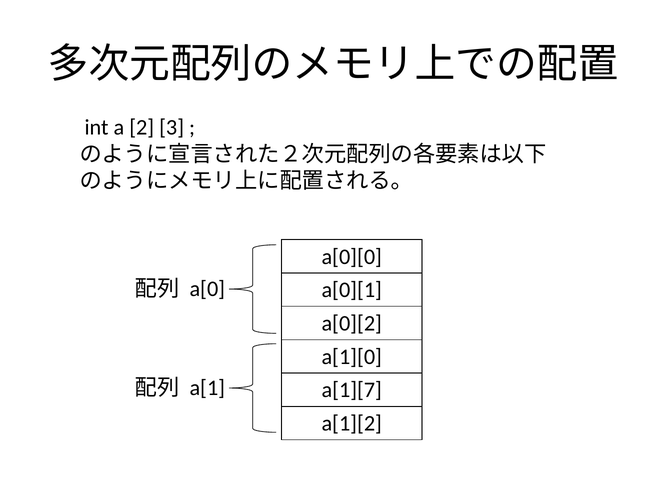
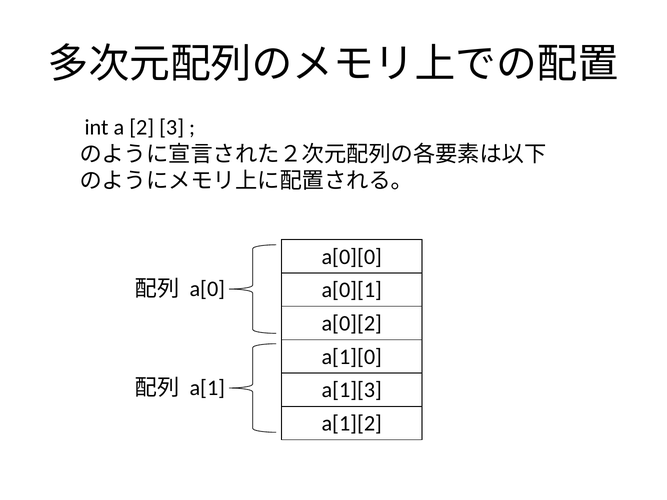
a[1][7: a[1][7 -> a[1][3
